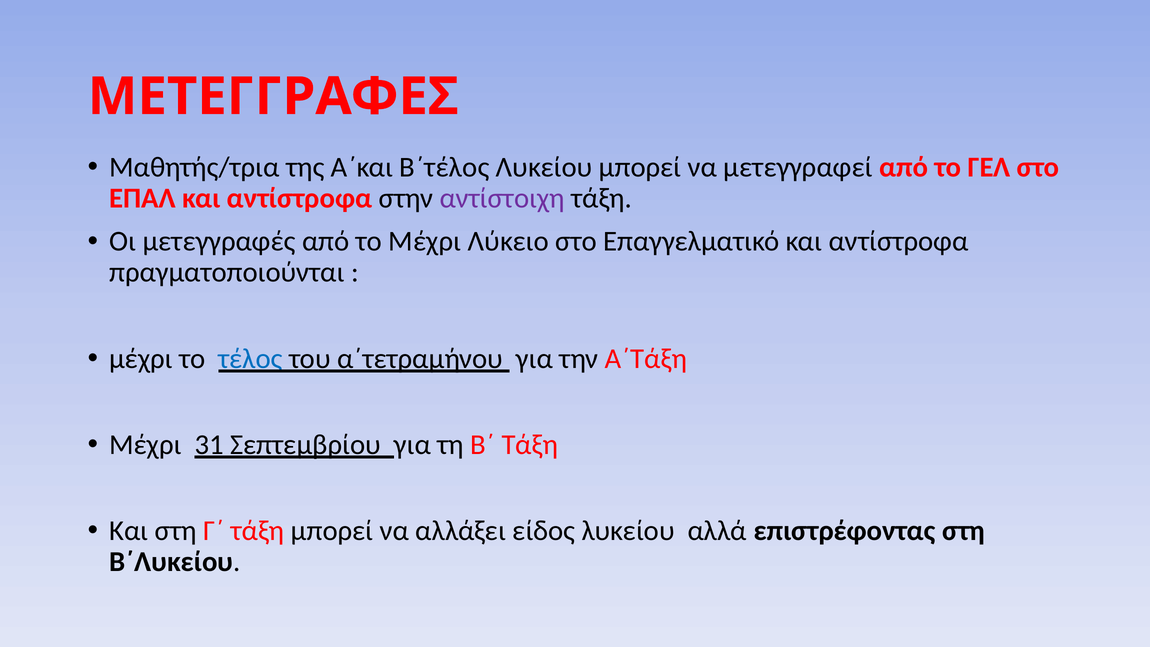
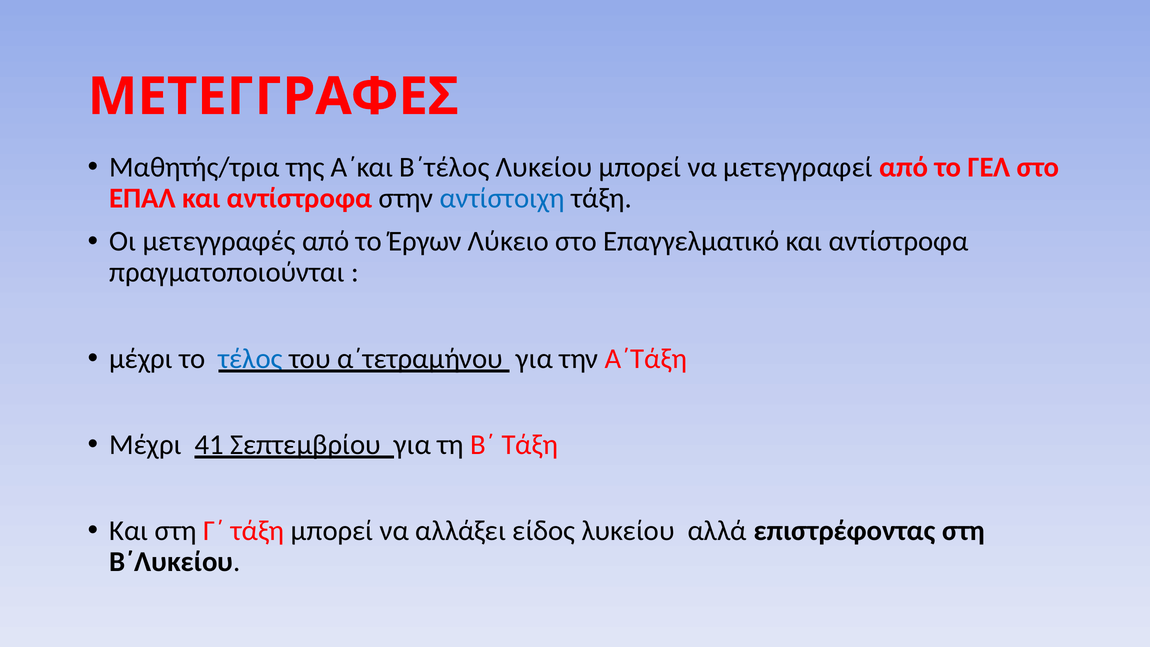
αντίστοιχη colour: purple -> blue
το Μέχρι: Μέχρι -> Έργων
31: 31 -> 41
